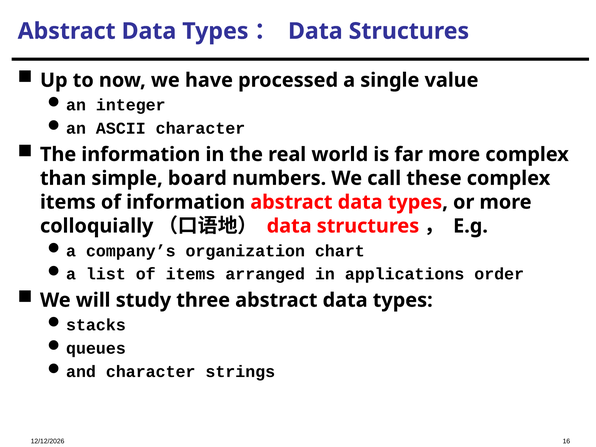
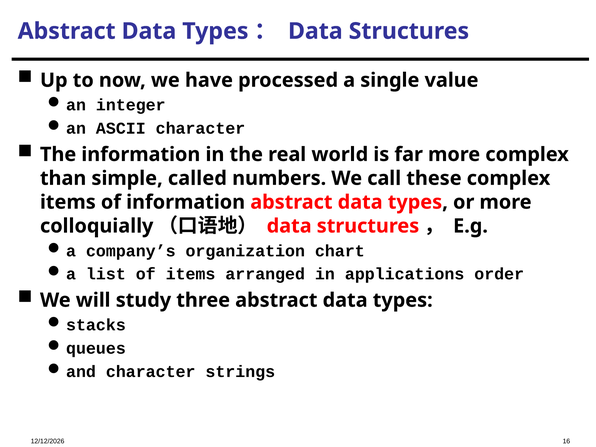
board: board -> called
